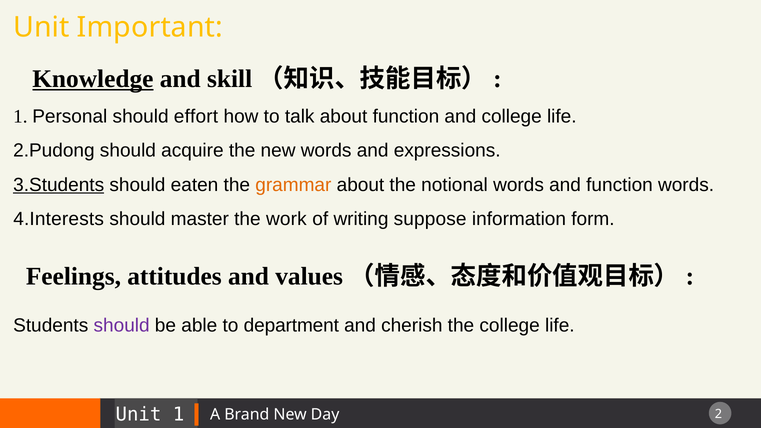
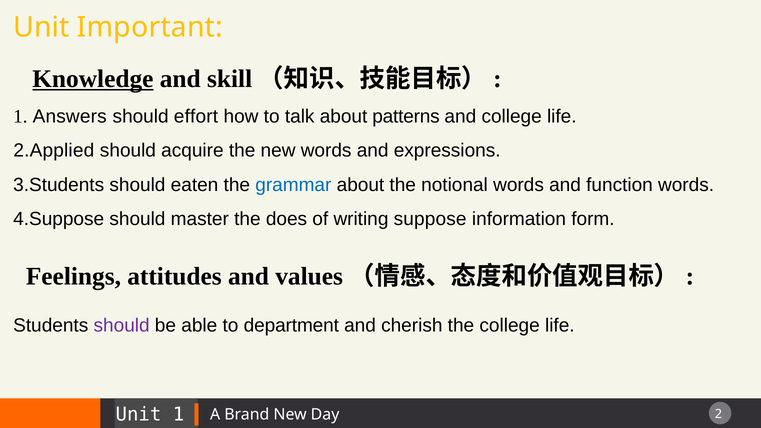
Personal: Personal -> Answers
about function: function -> patterns
2.Pudong: 2.Pudong -> 2.Applied
3.Students underline: present -> none
grammar colour: orange -> blue
4.Interests: 4.Interests -> 4.Suppose
work: work -> does
